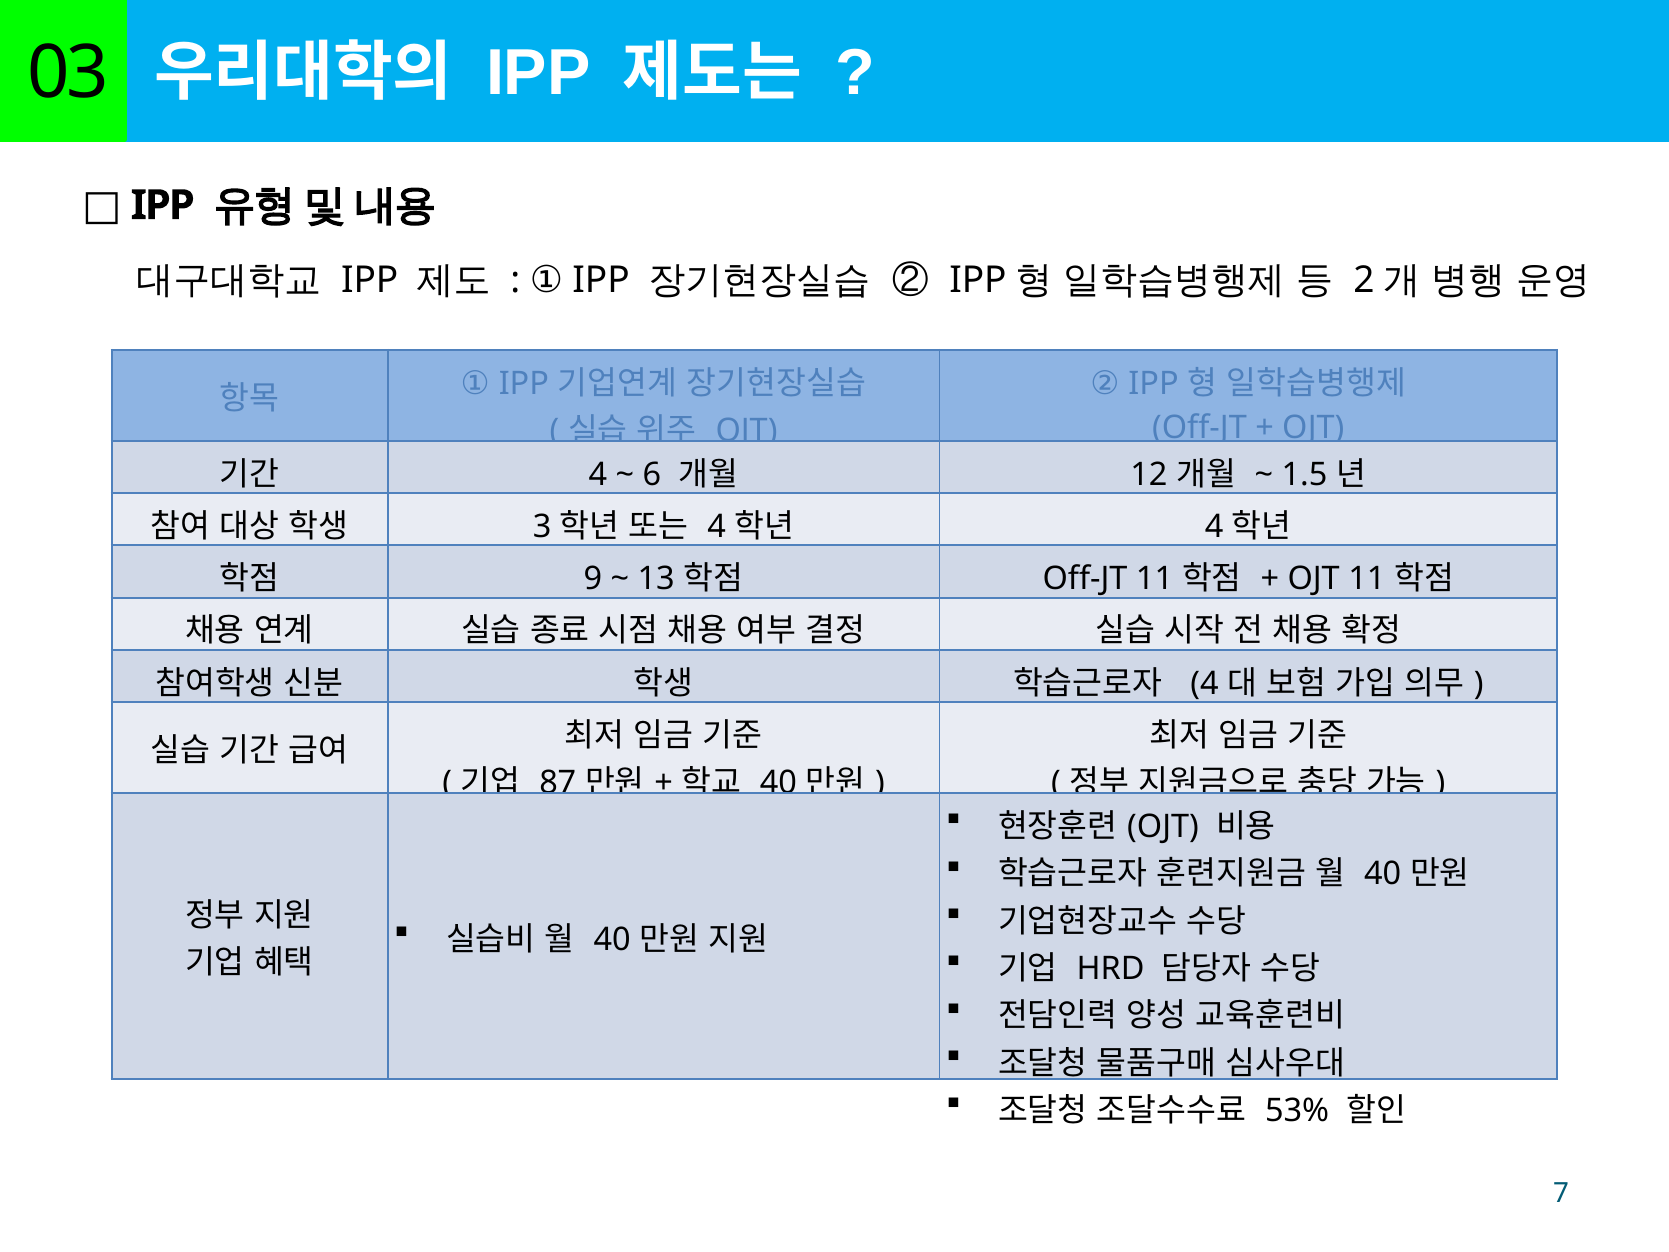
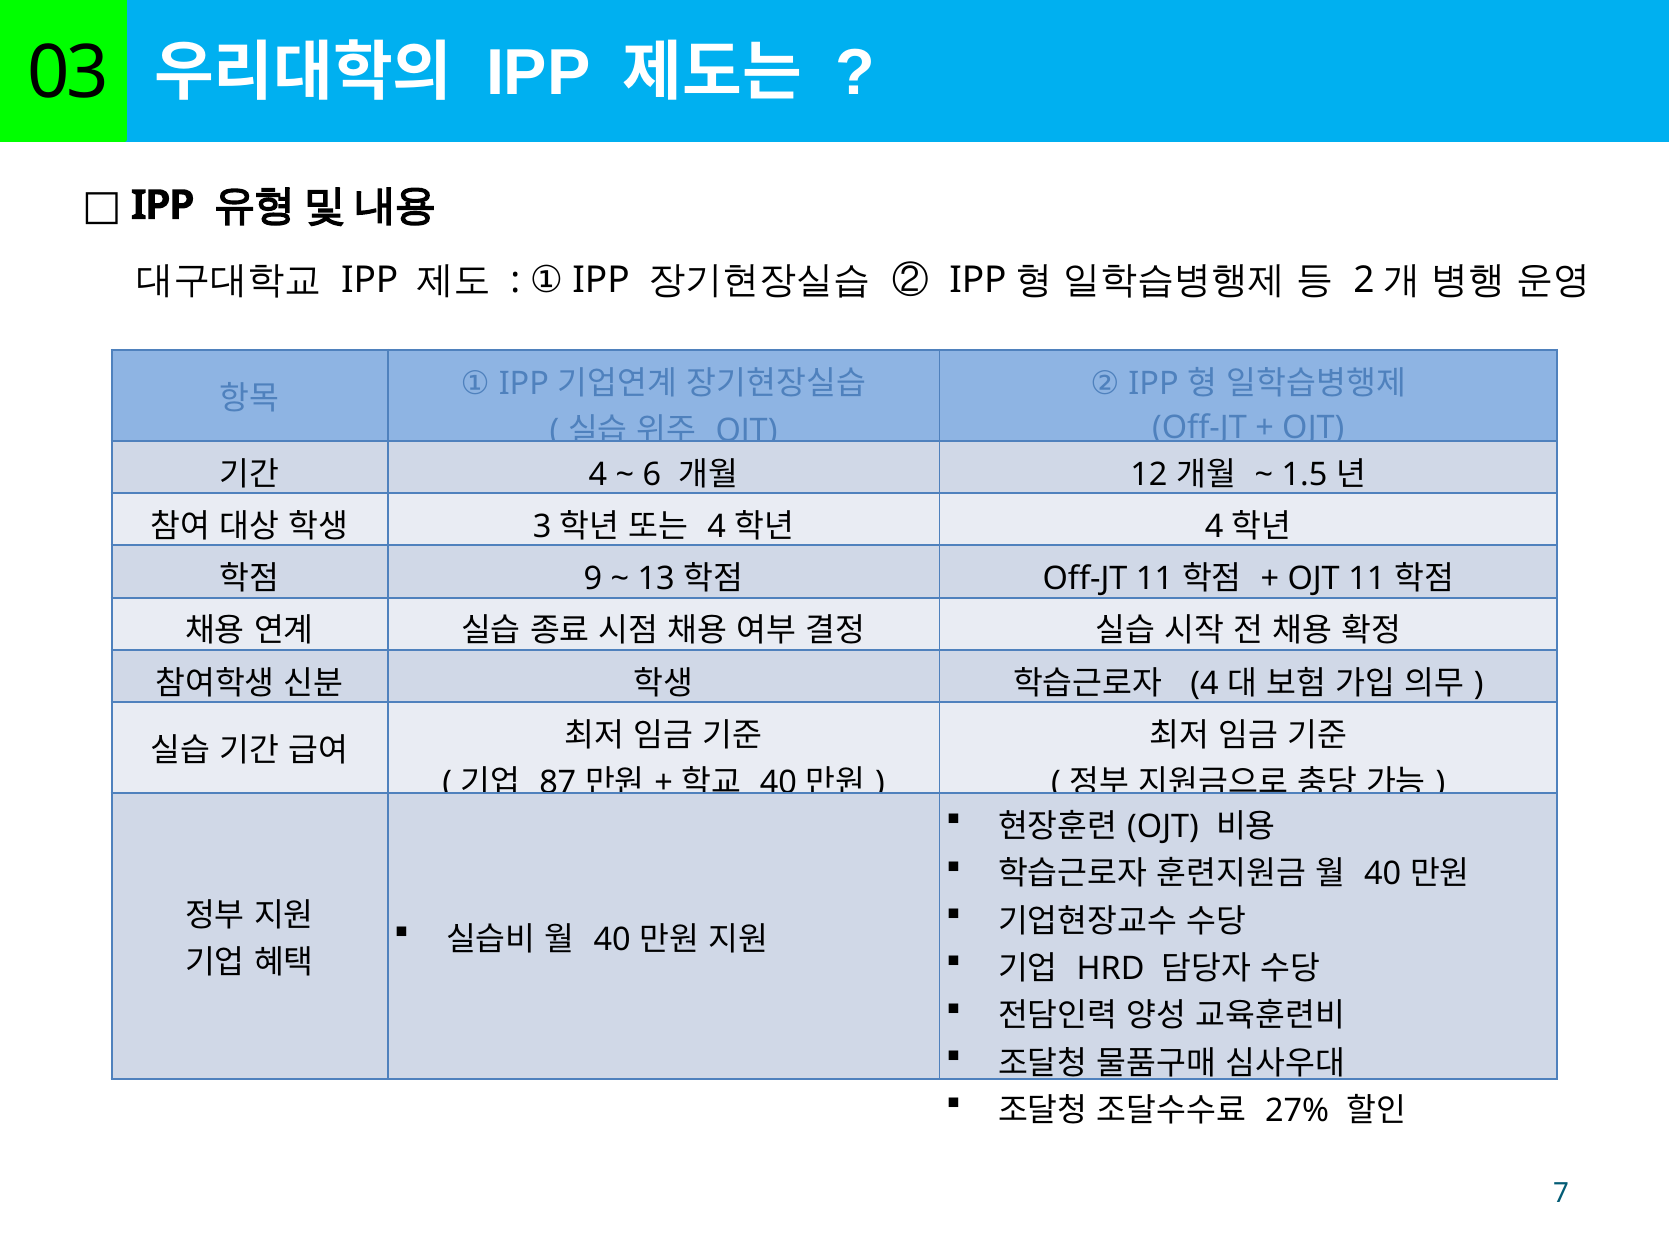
53%: 53% -> 27%
